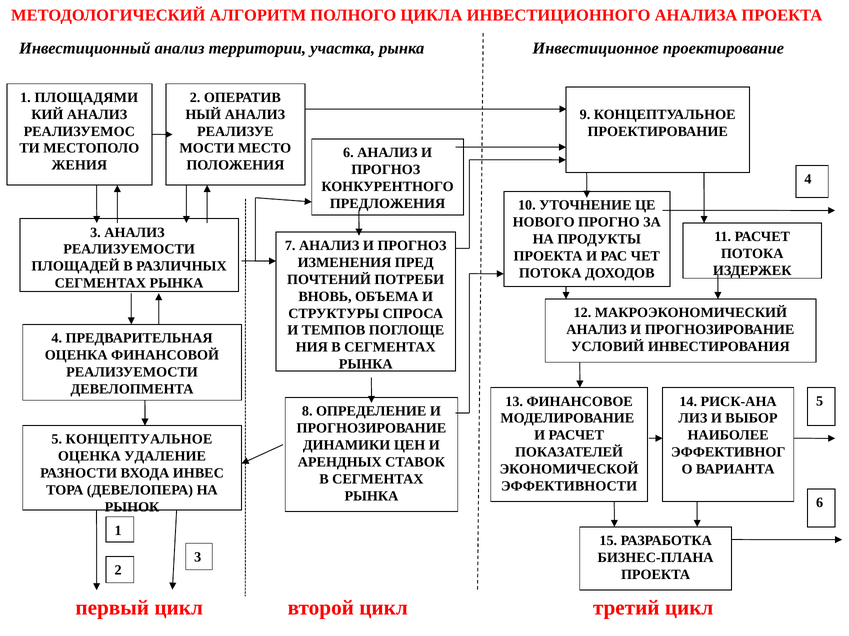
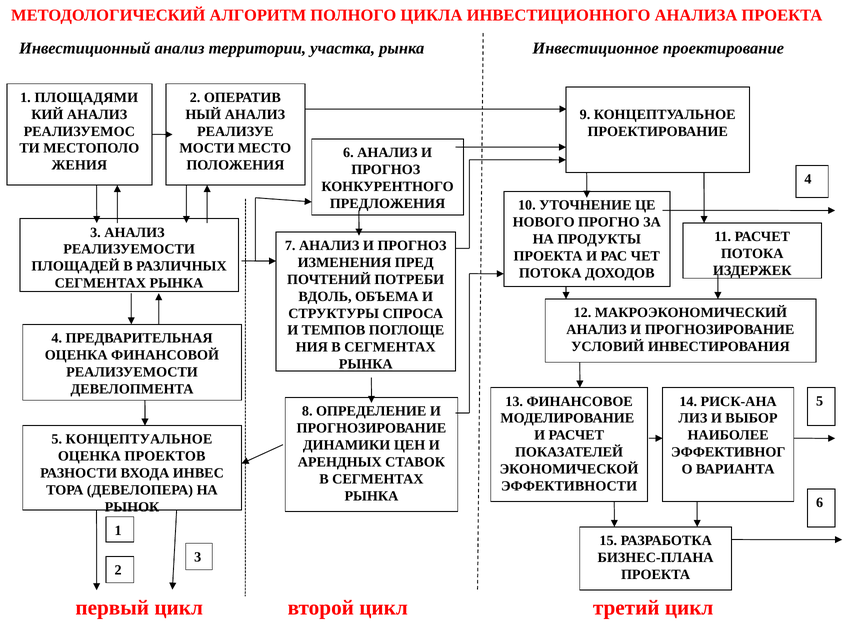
ВНОВЬ: ВНОВЬ -> ВДОЛЬ
УДАЛЕНИЕ: УДАЛЕНИЕ -> ПРОЕКТОВ
